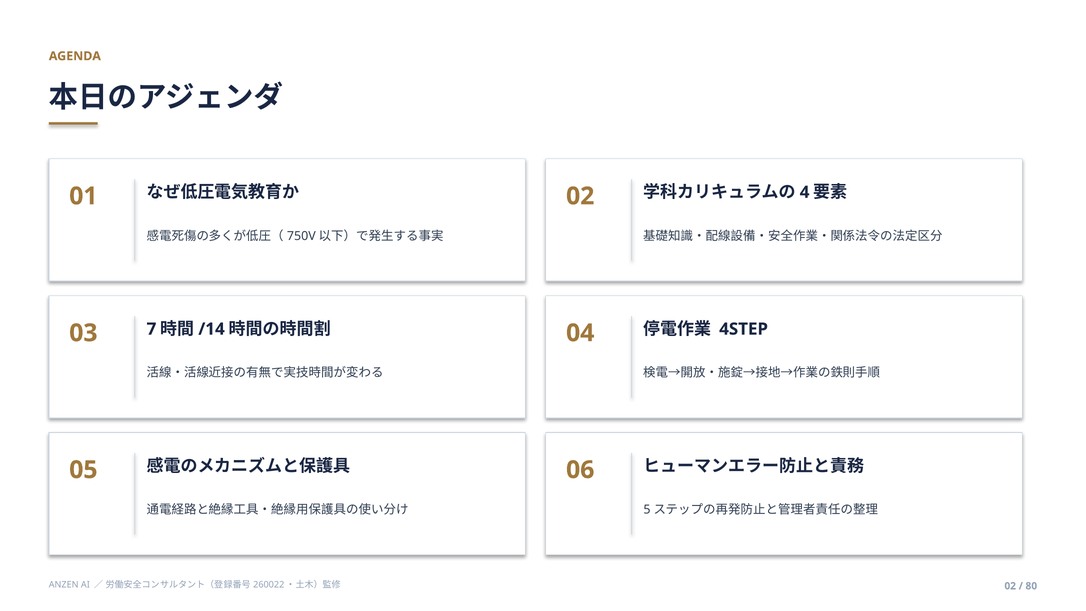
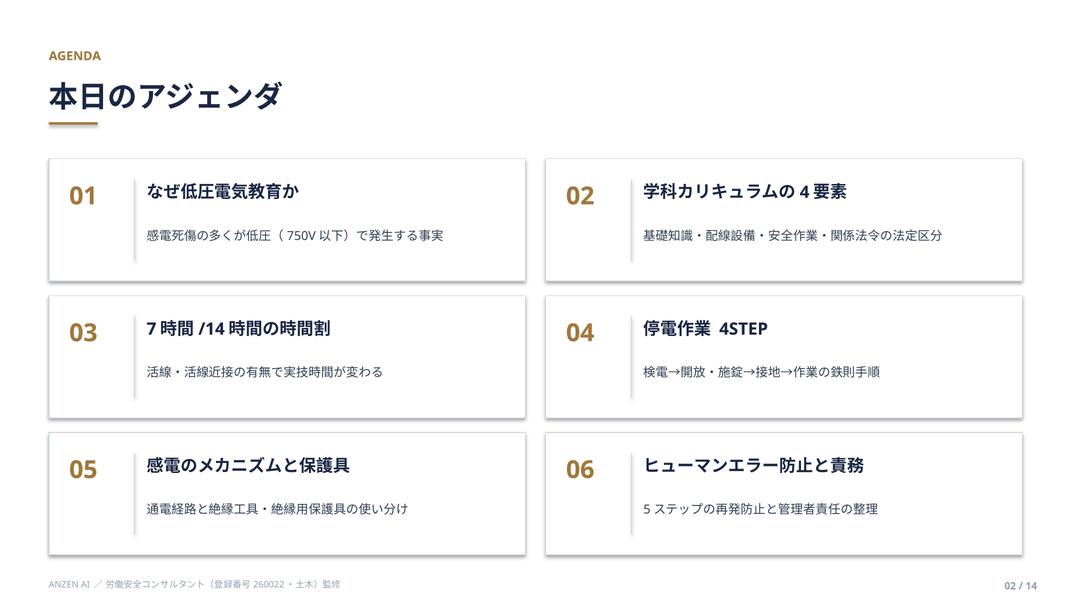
80: 80 -> 14
